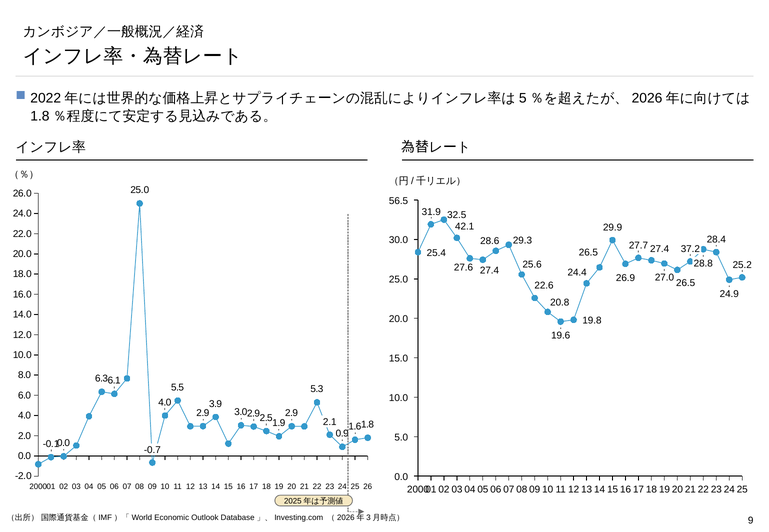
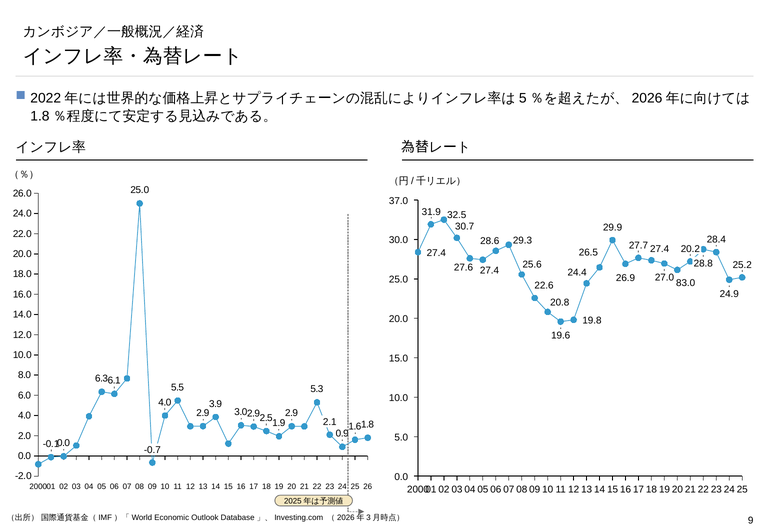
56.5: 56.5 -> 37.0
42.1: 42.1 -> 30.7
37.2: 37.2 -> 20.2
25.4 at (436, 253): 25.4 -> 27.4
26.5 at (686, 283): 26.5 -> 83.0
